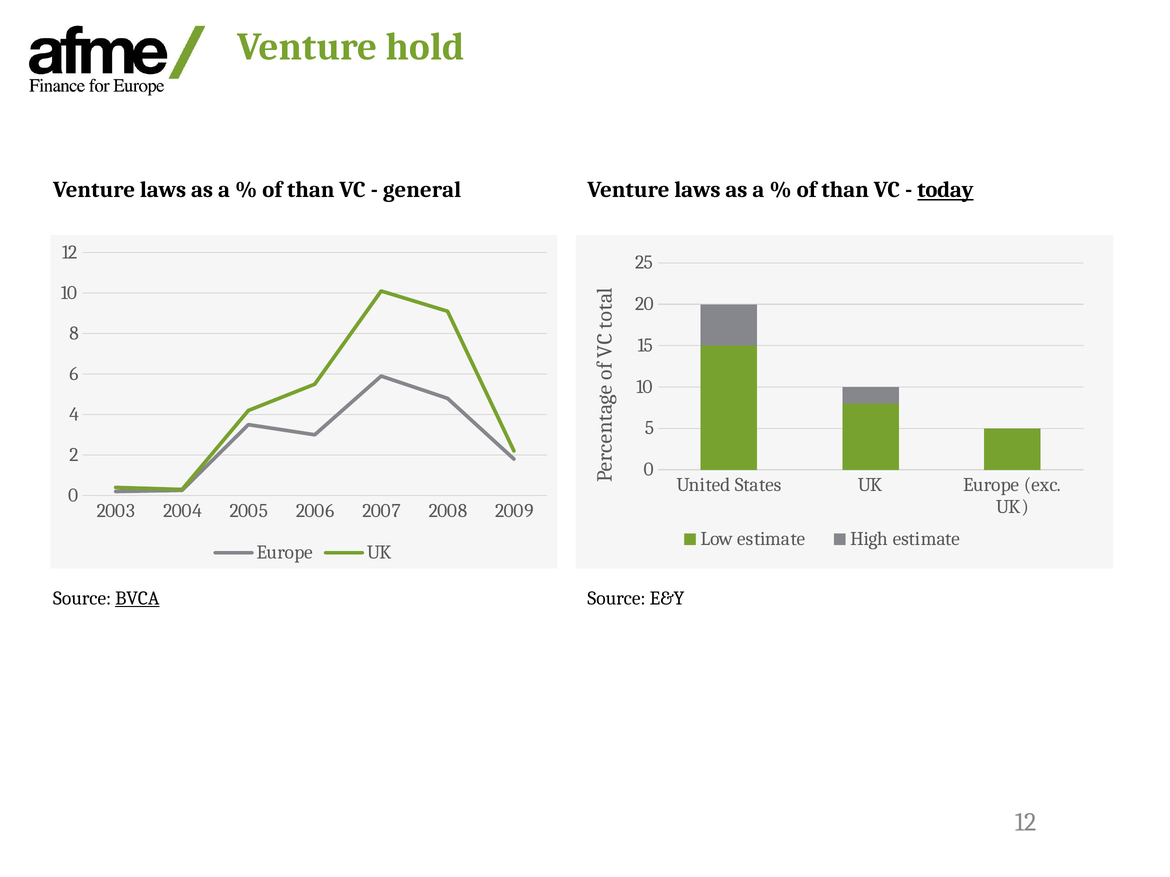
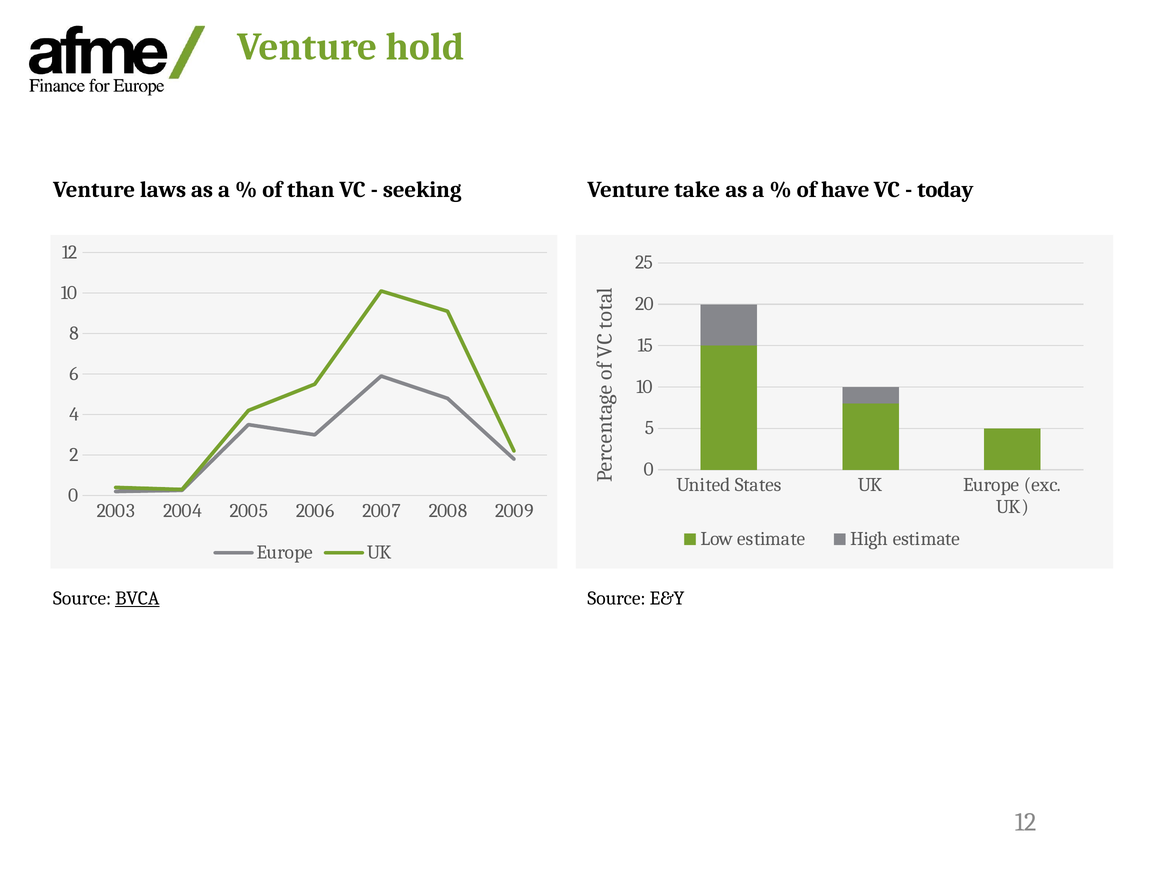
general: general -> seeking
laws at (697, 190): laws -> take
than at (845, 190): than -> have
today underline: present -> none
